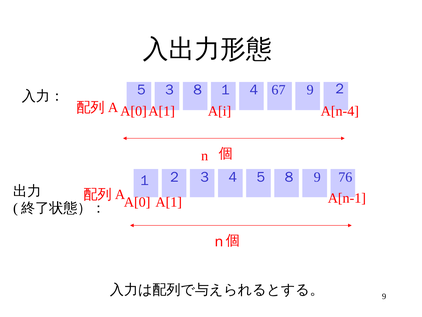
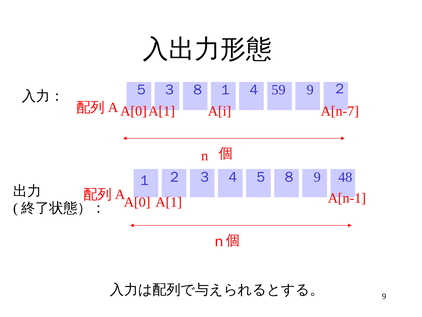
67: 67 -> 59
A[n-4: A[n-4 -> A[n-7
76: 76 -> 48
